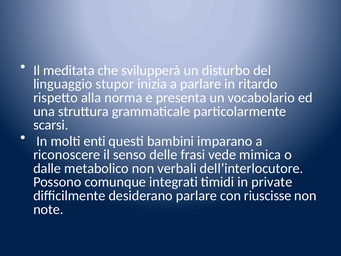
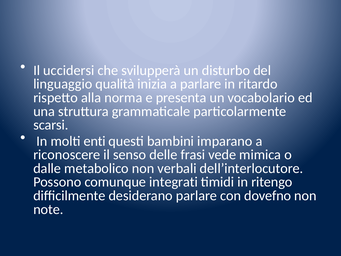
meditata: meditata -> uccidersi
stupor: stupor -> qualità
private: private -> ritengo
riuscisse: riuscisse -> dovefno
